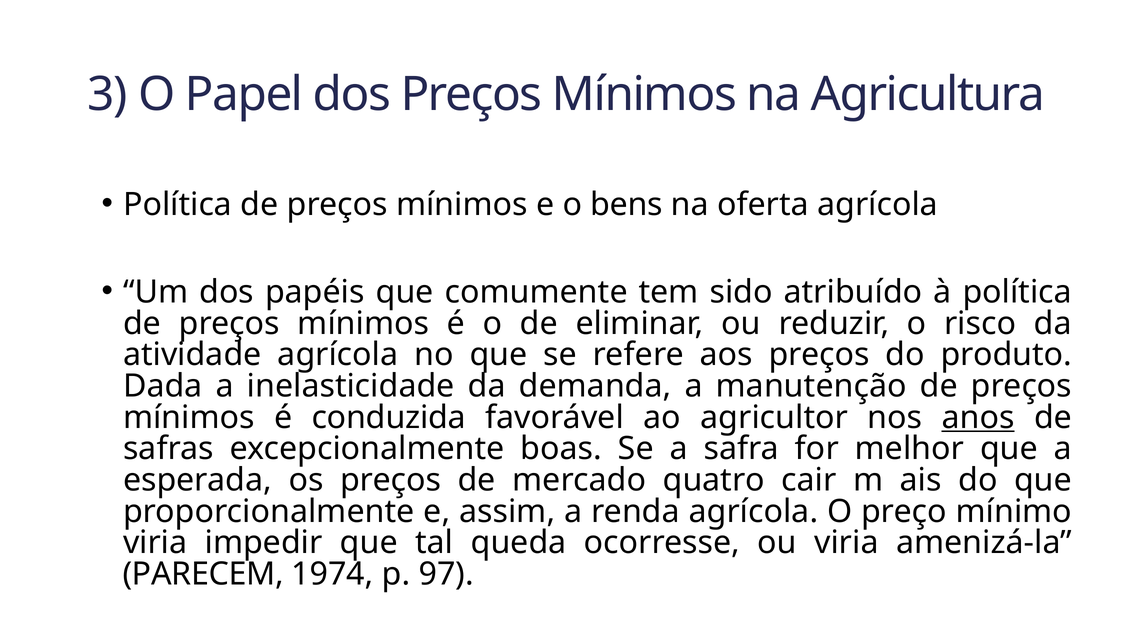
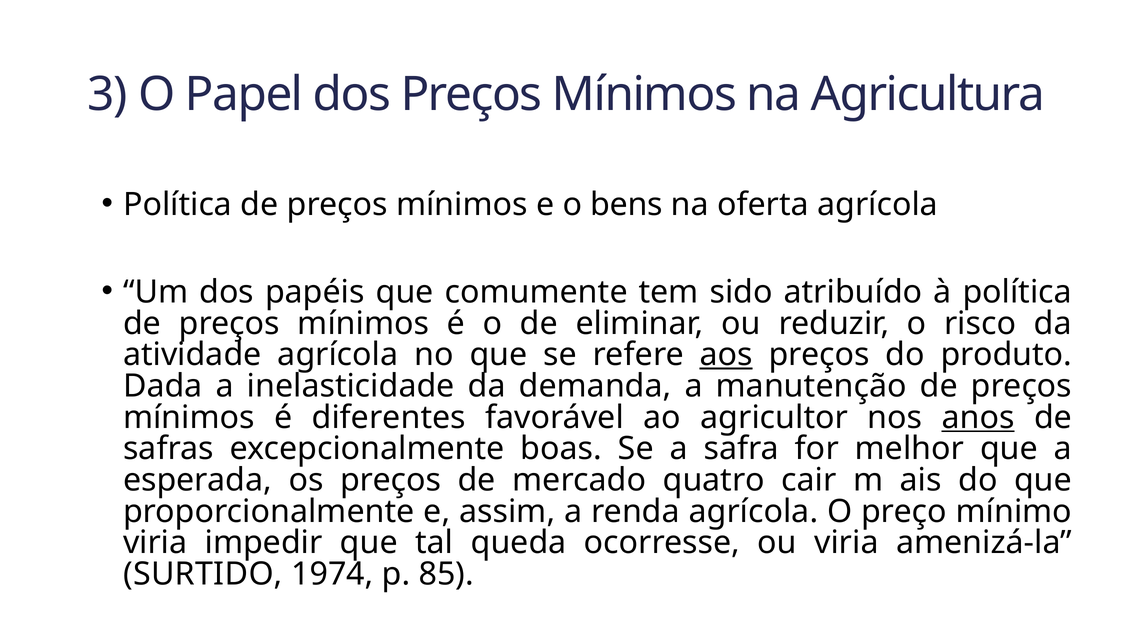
aos underline: none -> present
conduzida: conduzida -> diferentes
PARECEM: PARECEM -> SURTIDO
97: 97 -> 85
